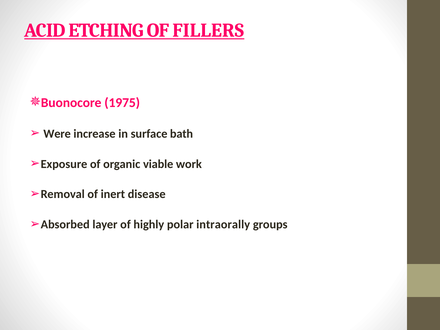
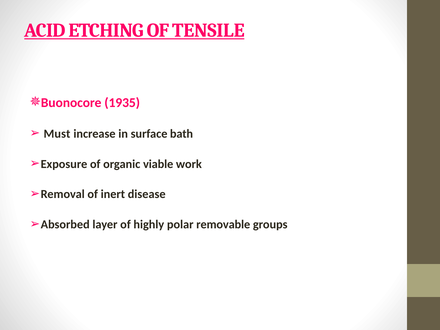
FILLERS: FILLERS -> TENSILE
1975: 1975 -> 1935
Were: Were -> Must
intraorally: intraorally -> removable
